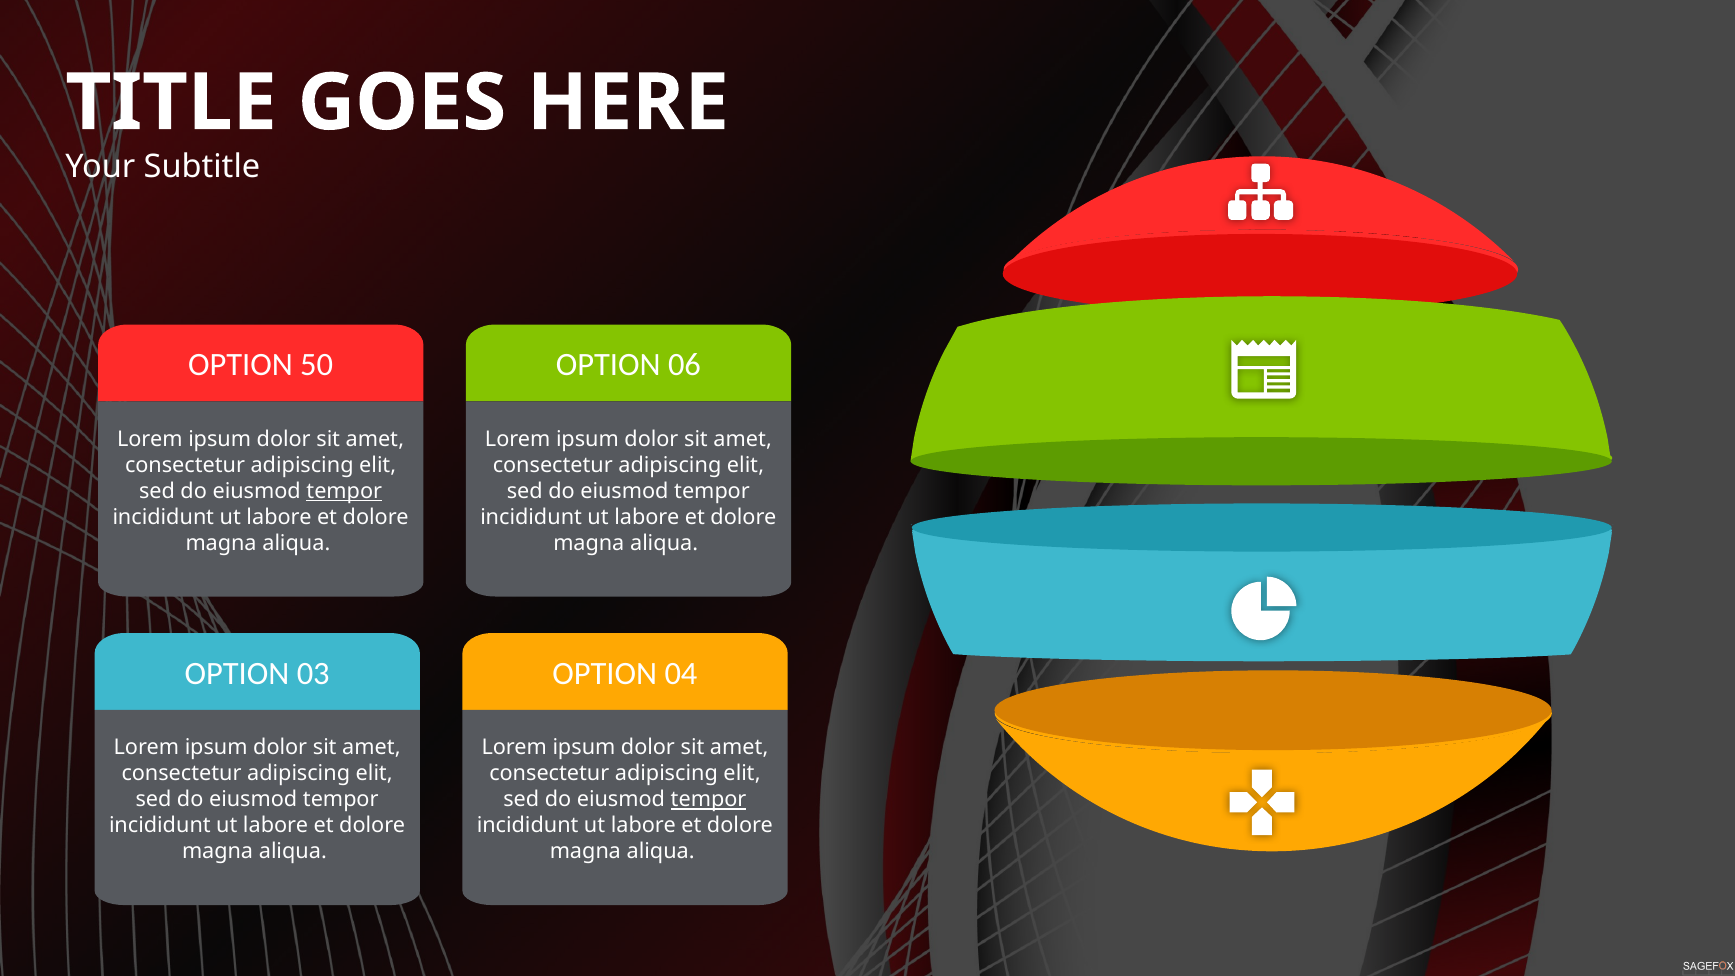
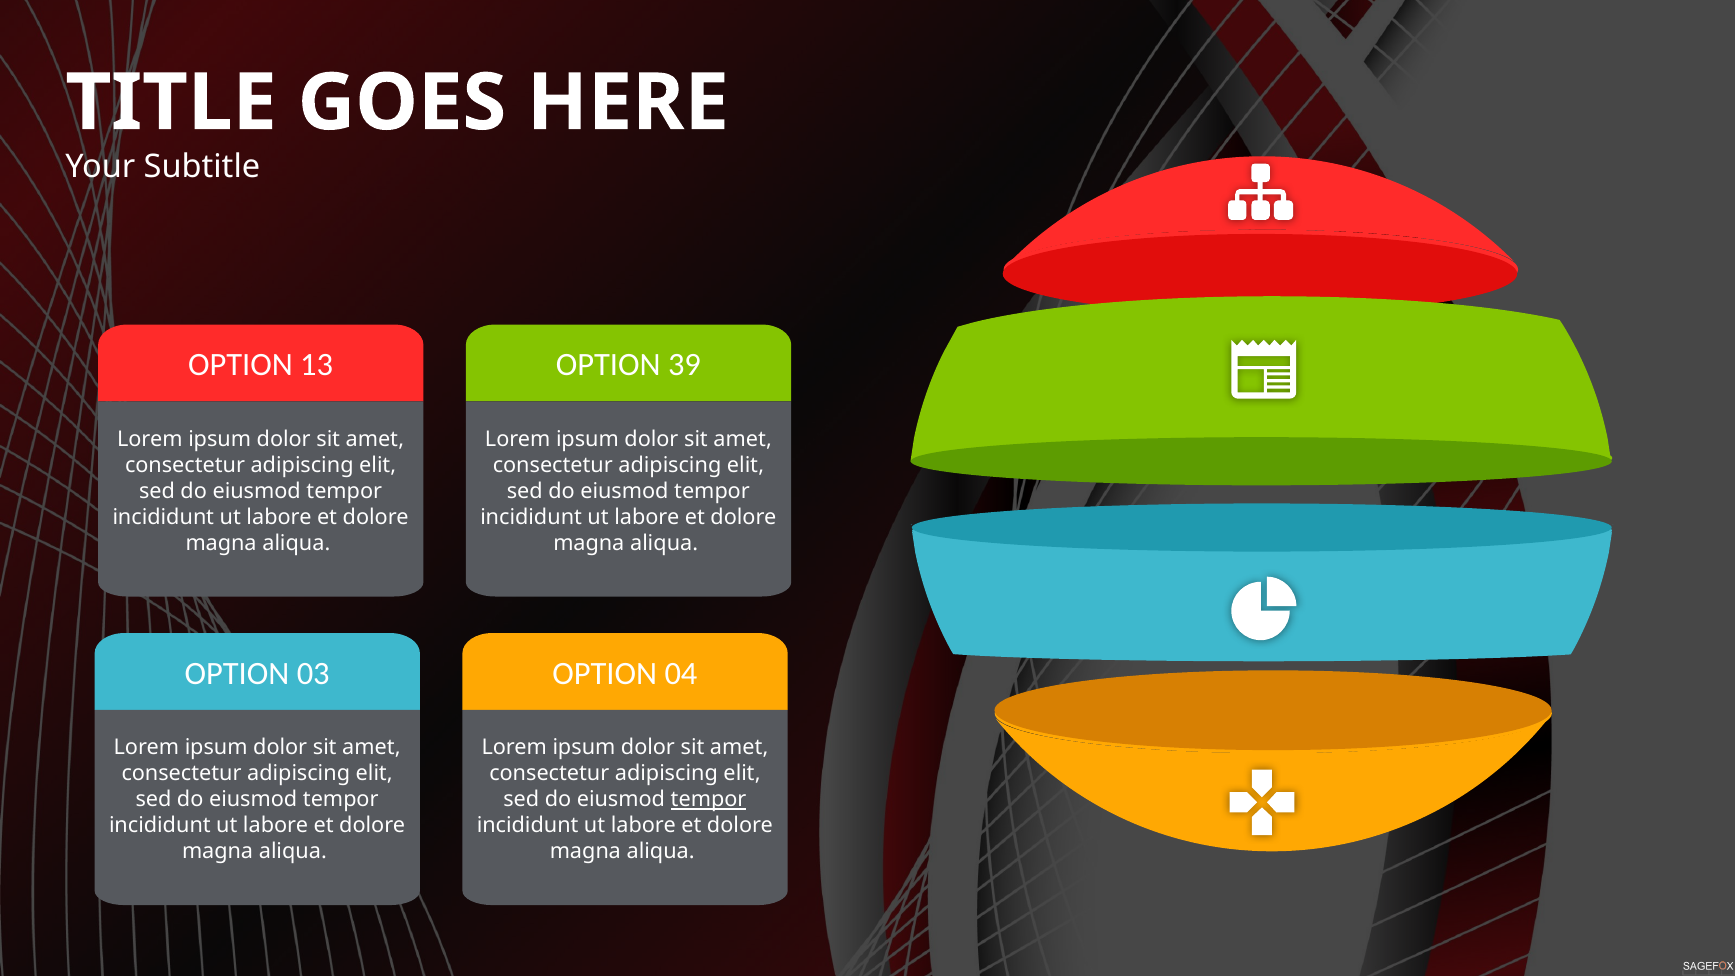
50: 50 -> 13
06: 06 -> 39
tempor at (344, 491) underline: present -> none
